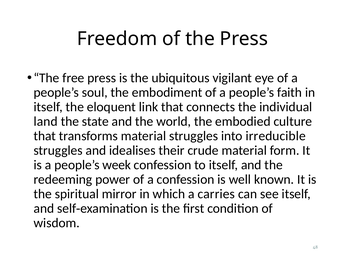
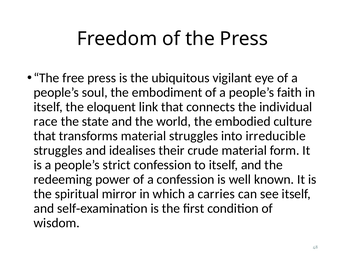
land: land -> race
week: week -> strict
